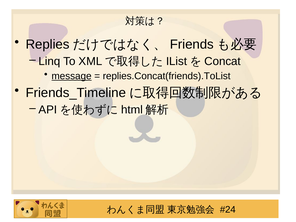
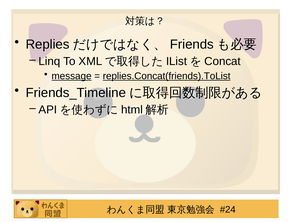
replies.Concat(friends).ToList underline: none -> present
